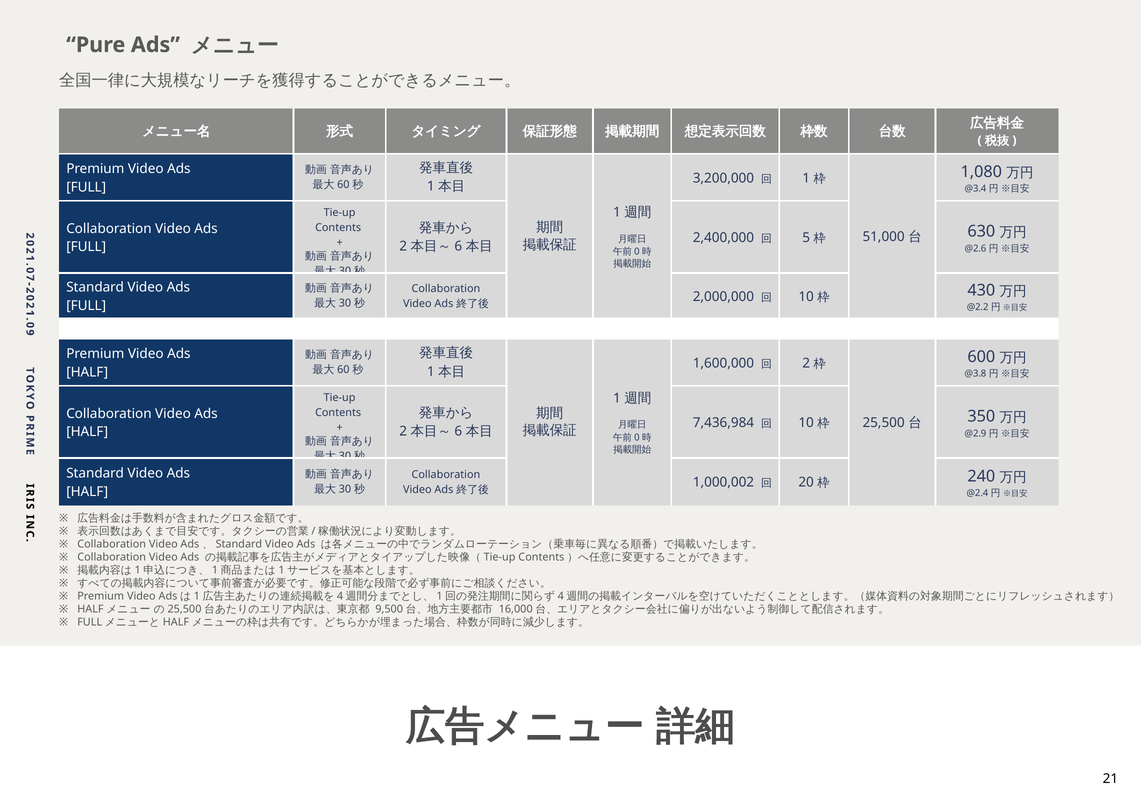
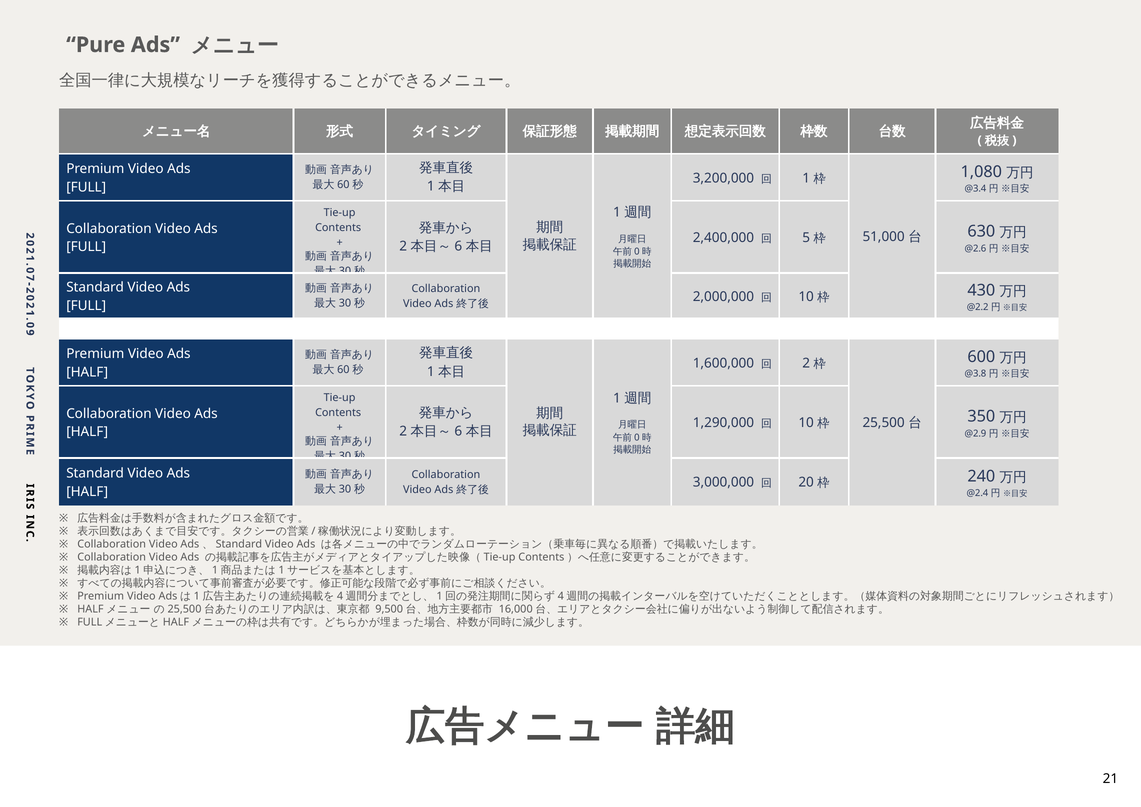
7,436,984: 7,436,984 -> 1,290,000
1,000,002: 1,000,002 -> 3,000,000
